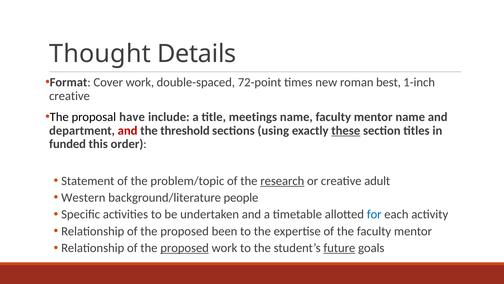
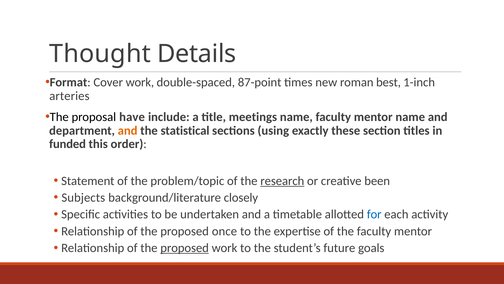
72-point: 72-point -> 87-point
creative at (69, 96): creative -> arteries
and at (128, 130) colour: red -> orange
threshold: threshold -> statistical
these underline: present -> none
adult: adult -> been
Western: Western -> Subjects
people: people -> closely
been: been -> once
future underline: present -> none
